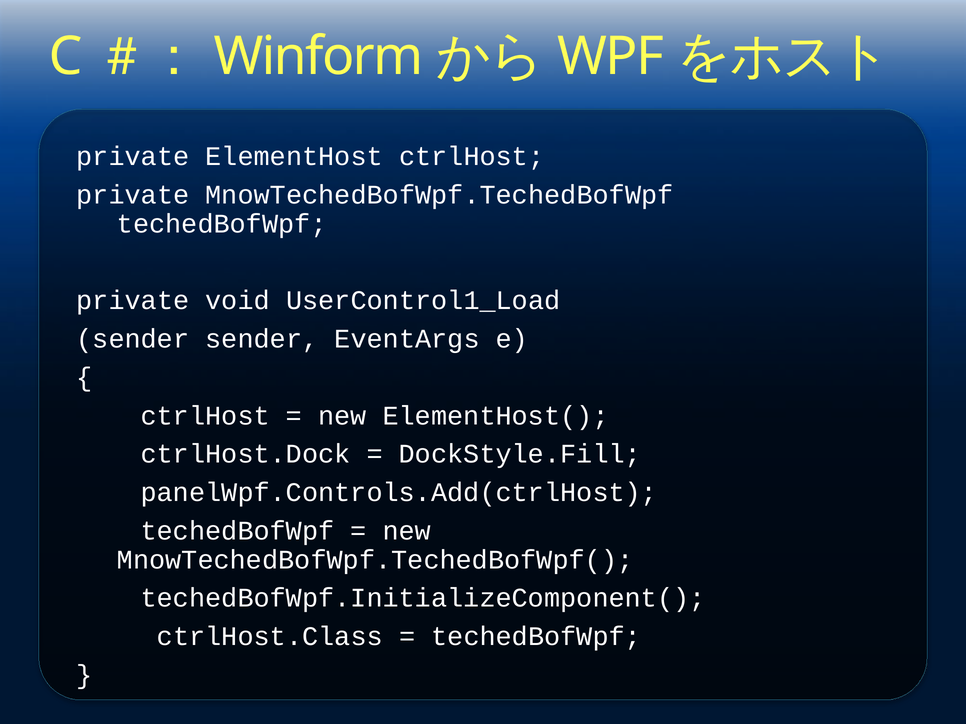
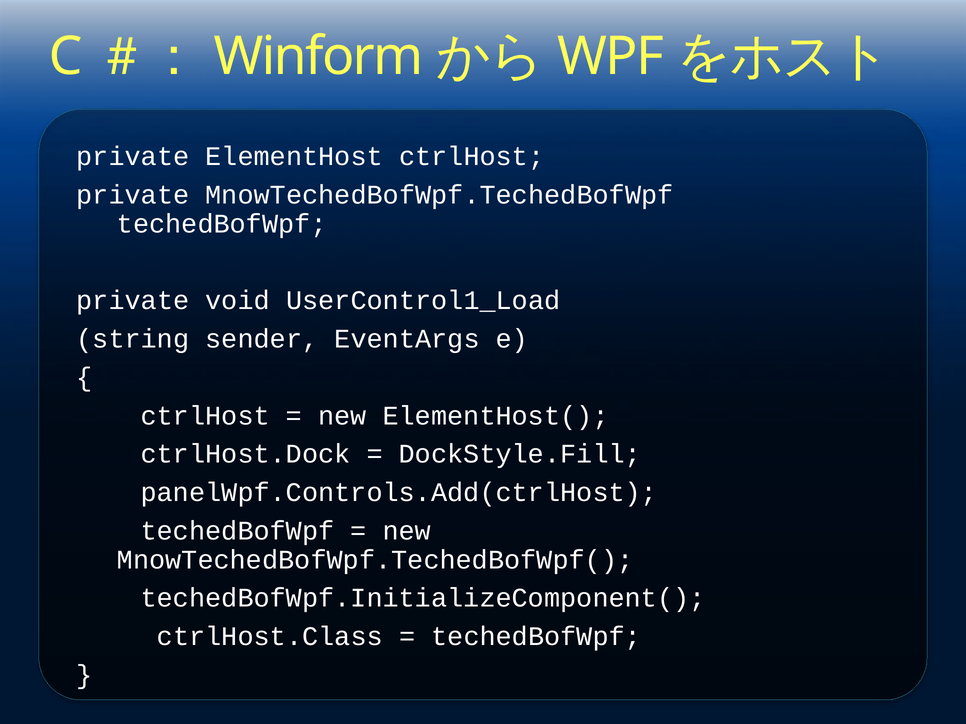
sender at (133, 339): sender -> string
